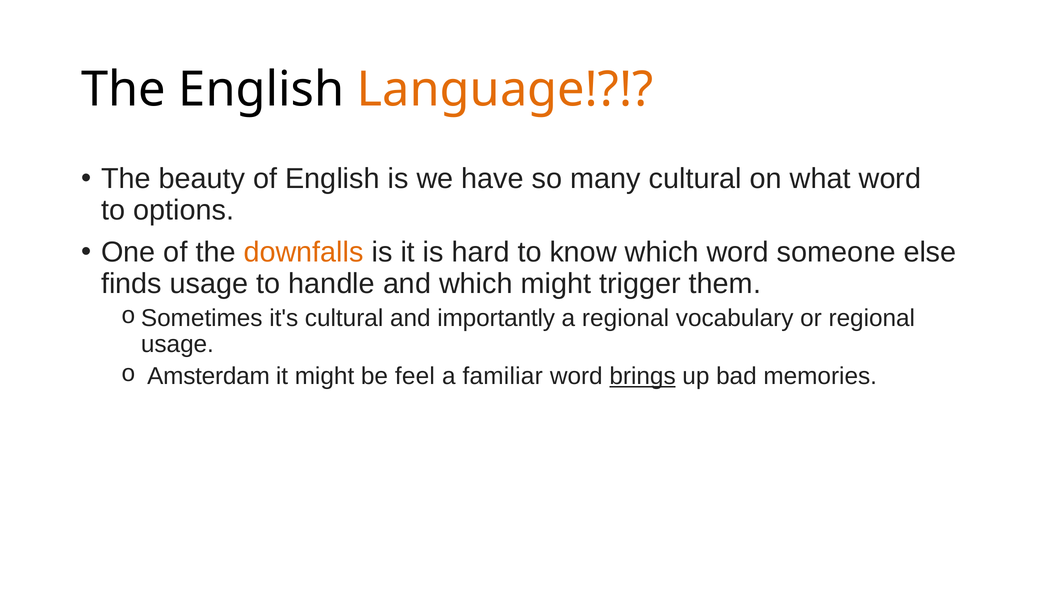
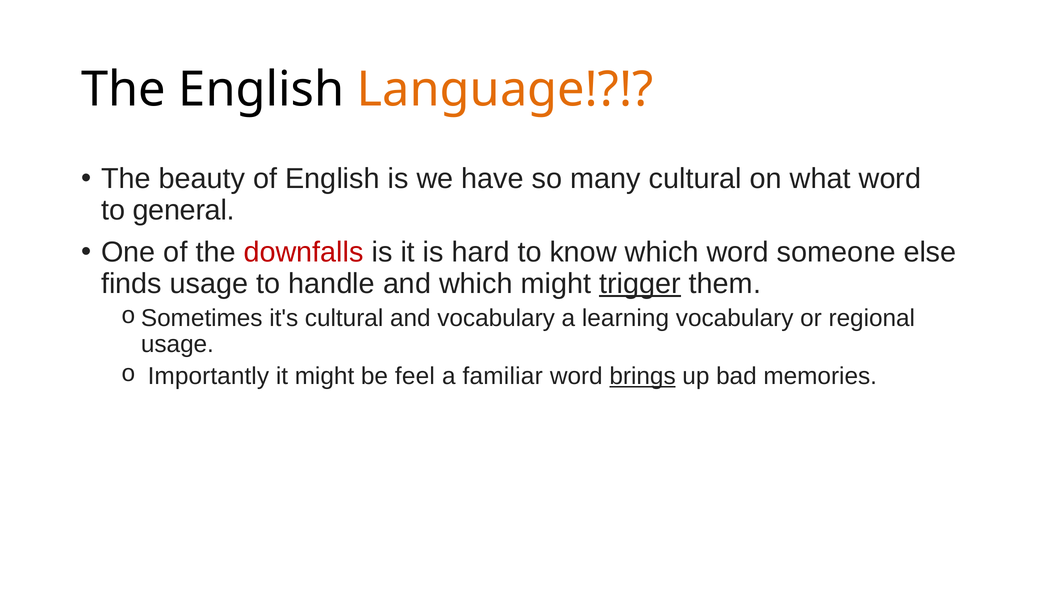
options: options -> general
downfalls colour: orange -> red
trigger underline: none -> present
and importantly: importantly -> vocabulary
a regional: regional -> learning
Amsterdam: Amsterdam -> Importantly
